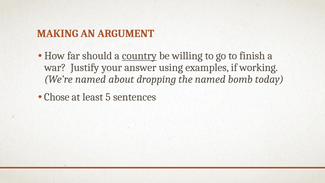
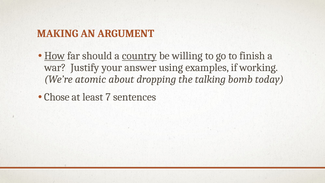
How underline: none -> present
We’re named: named -> atomic
the named: named -> talking
5: 5 -> 7
